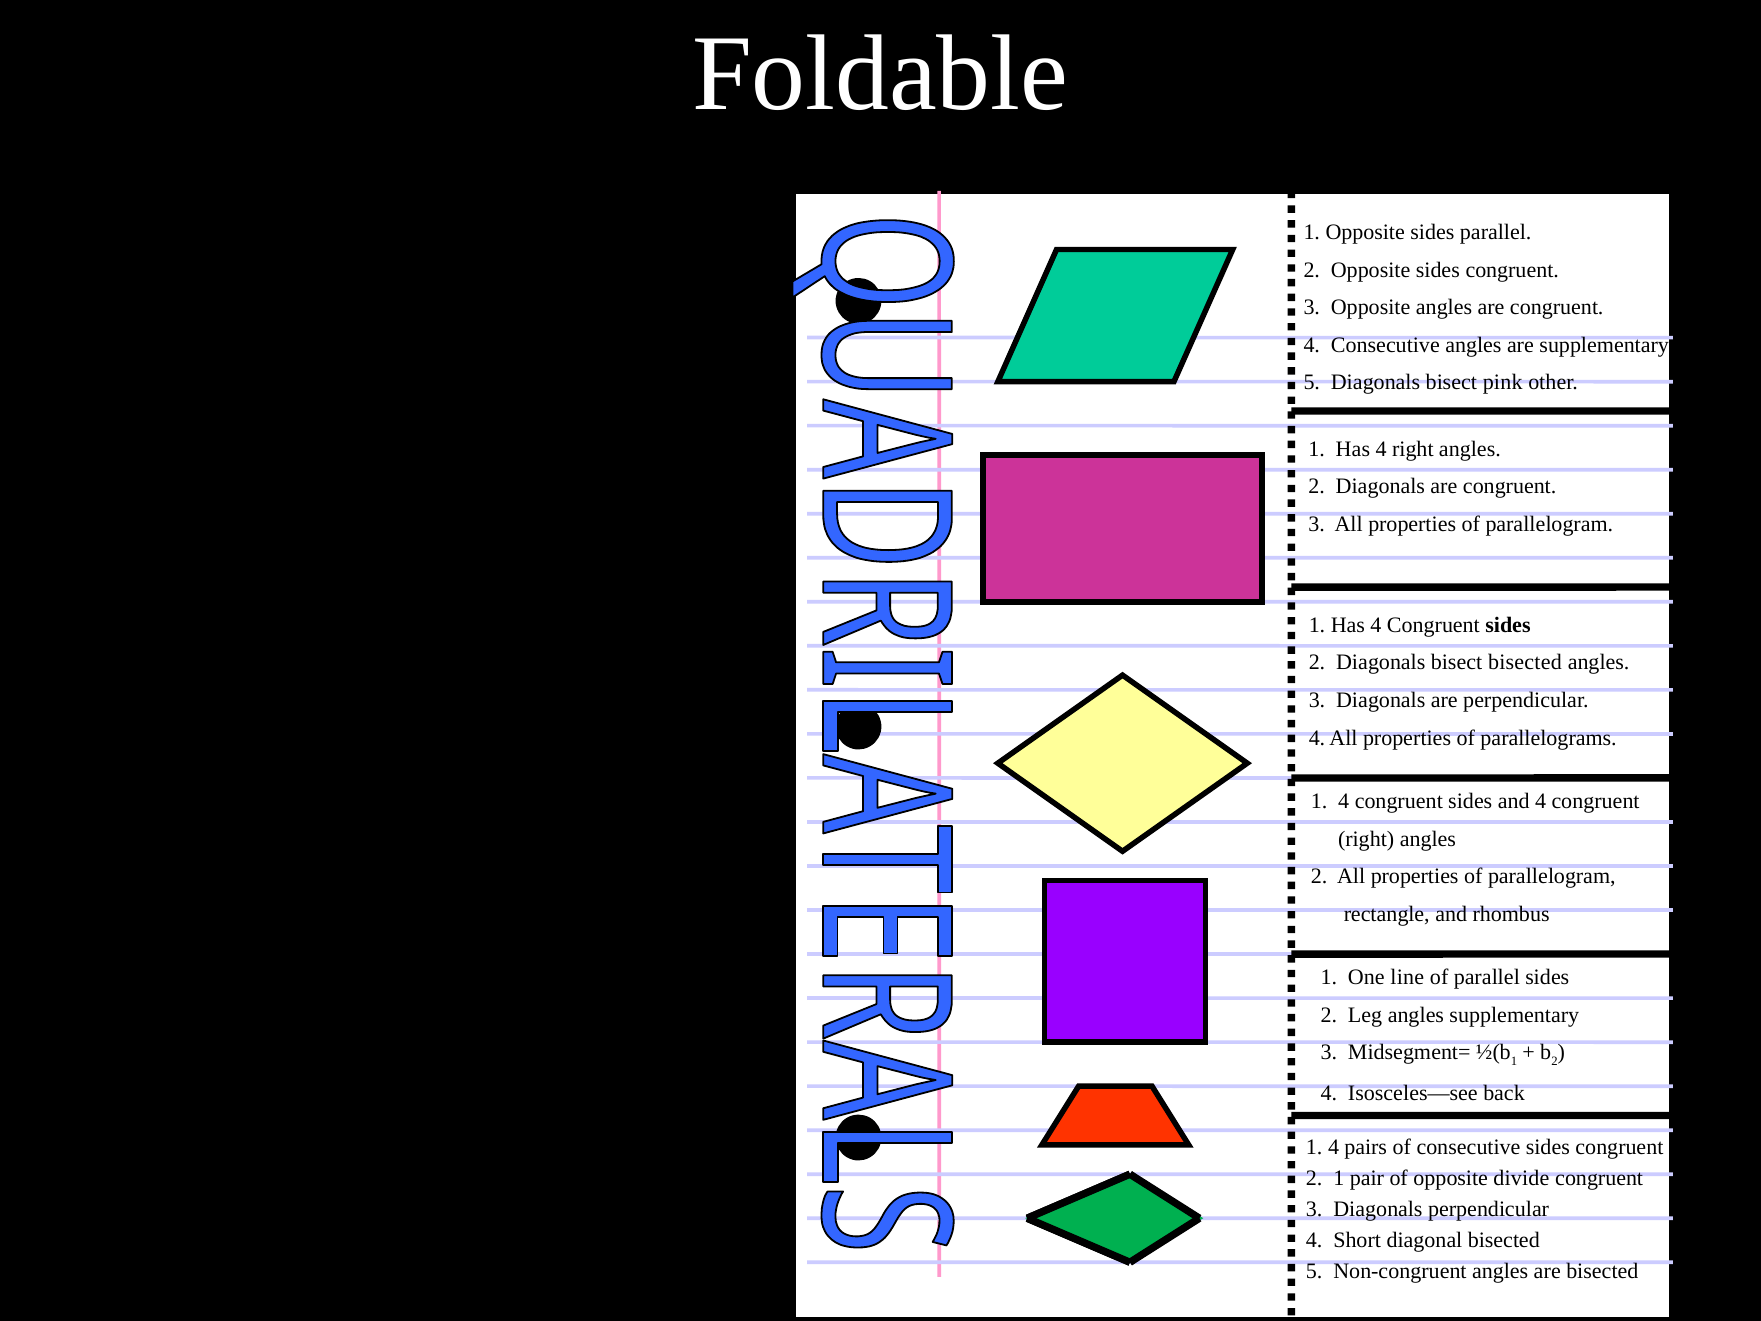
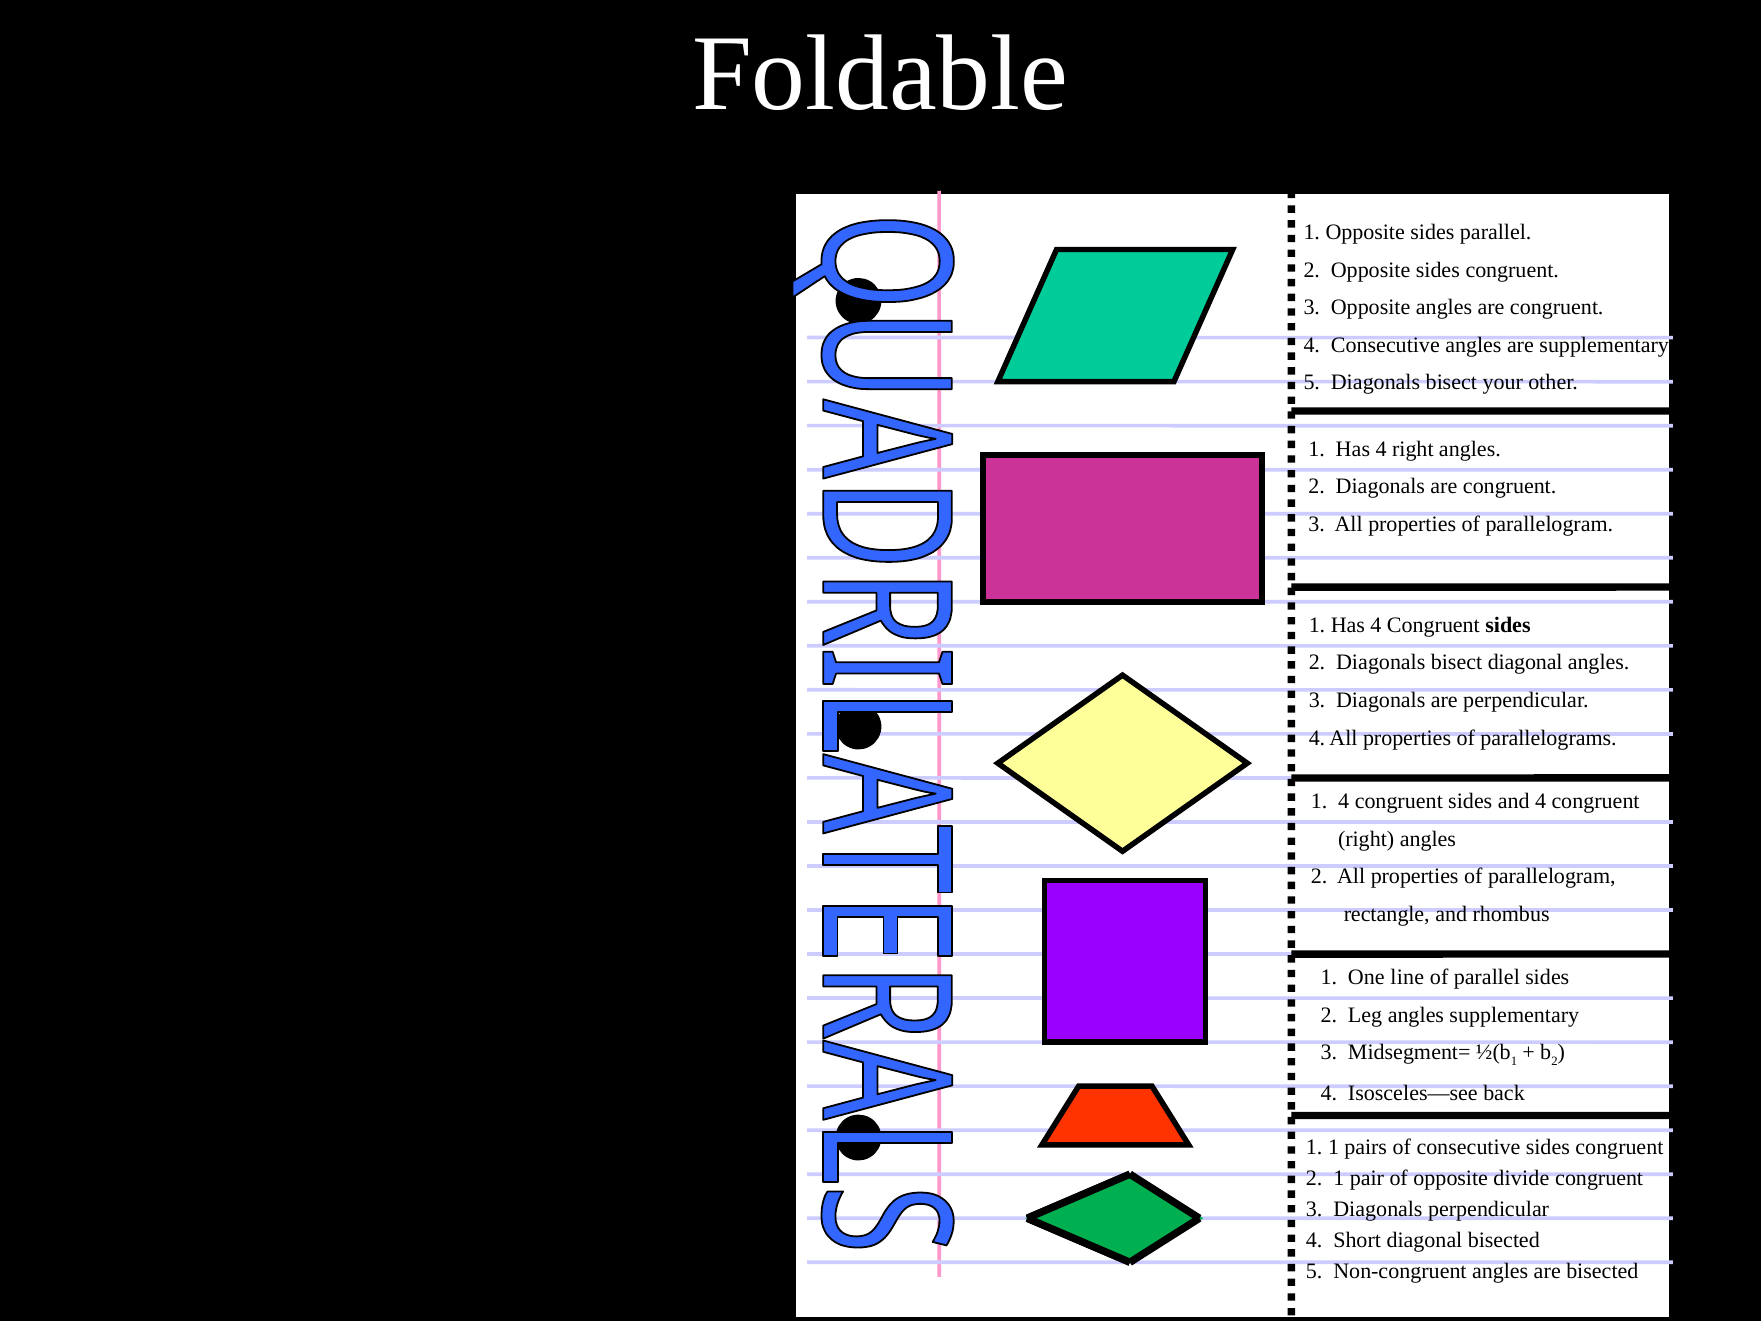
pink: pink -> your
bisect bisected: bisected -> diagonal
4 at (1334, 1147): 4 -> 1
